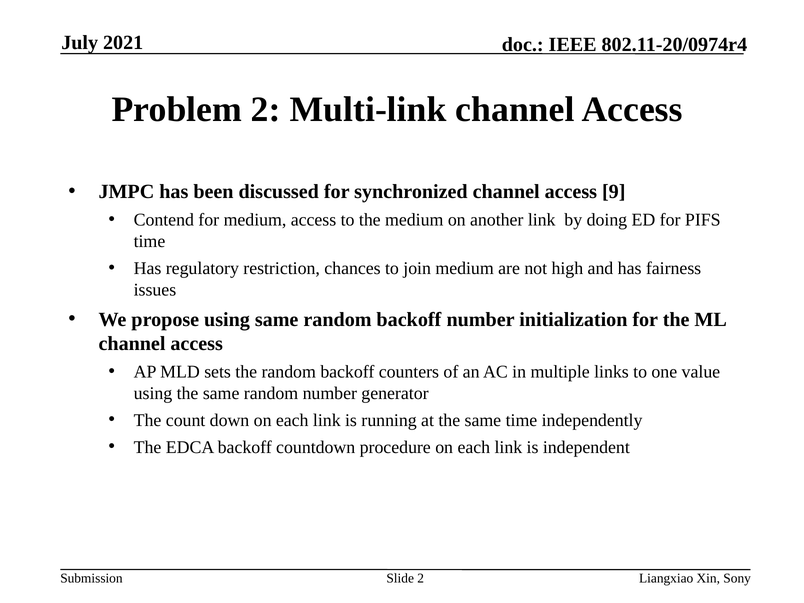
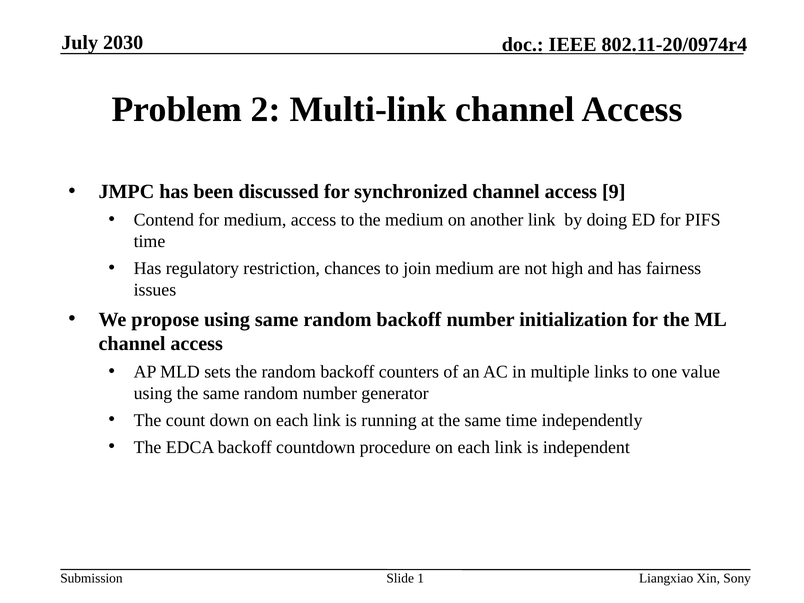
2021: 2021 -> 2030
Slide 2: 2 -> 1
